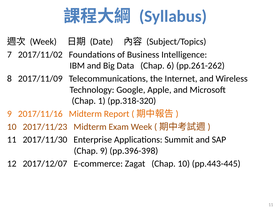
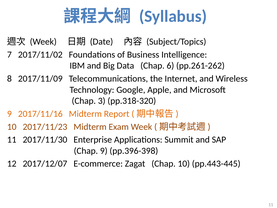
1: 1 -> 3
